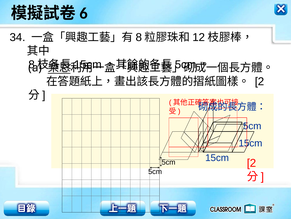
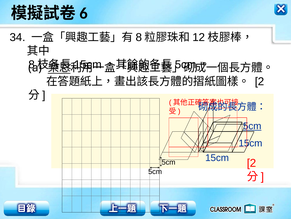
5cm at (252, 126) underline: none -> present
